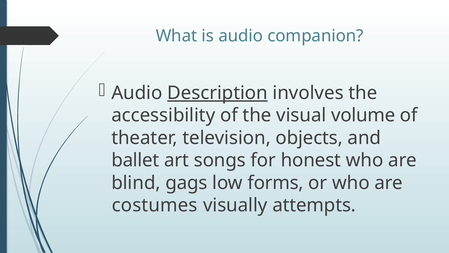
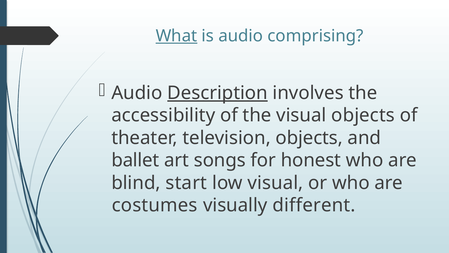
What underline: none -> present
companion: companion -> comprising
visual volume: volume -> objects
gags: gags -> start
low forms: forms -> visual
attempts: attempts -> different
